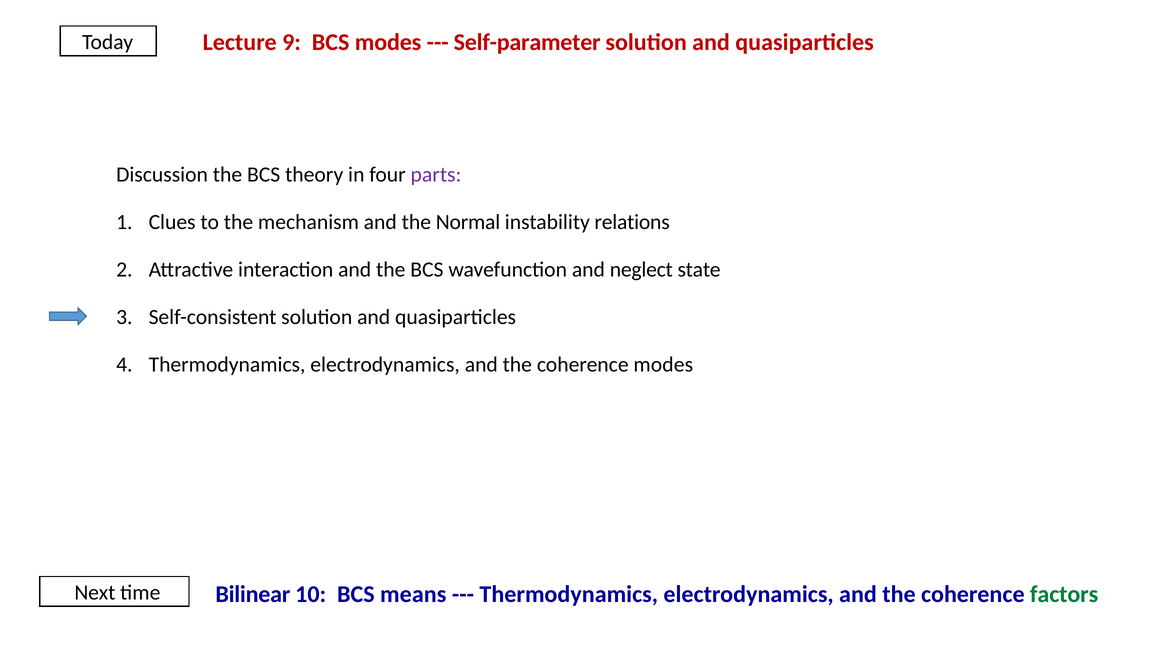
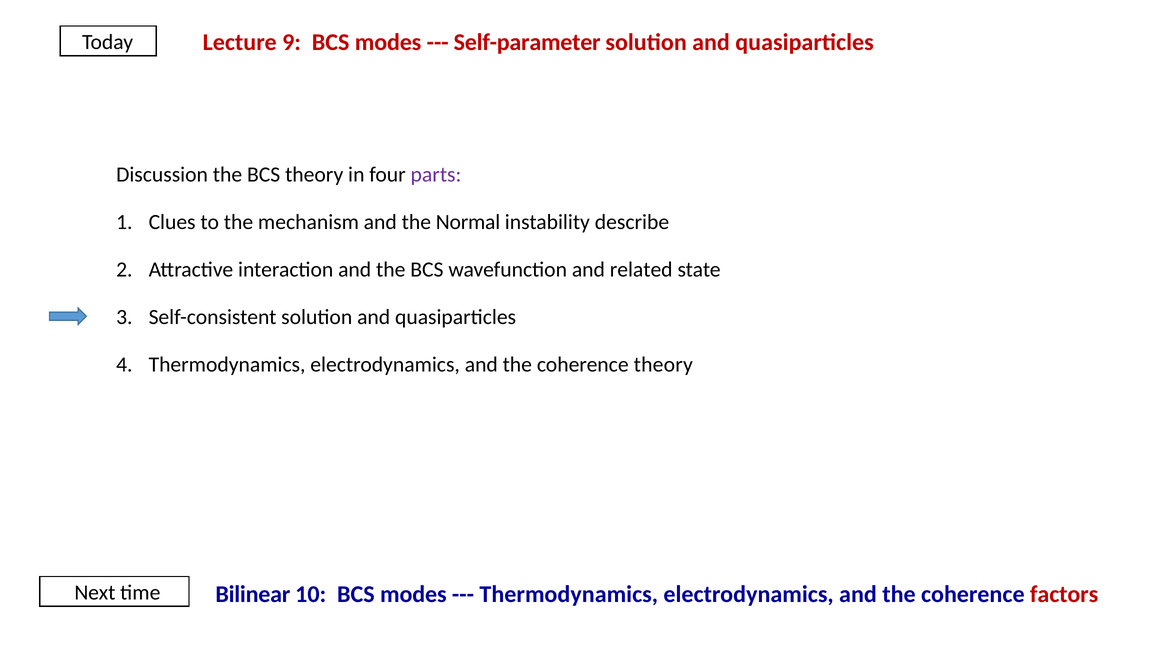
relations: relations -> describe
neglect: neglect -> related
coherence modes: modes -> theory
10 BCS means: means -> modes
factors colour: green -> red
